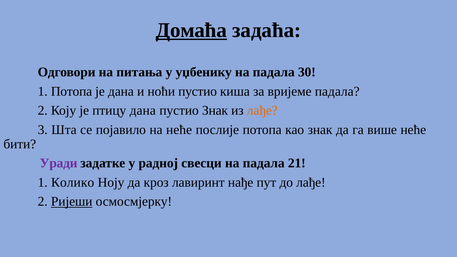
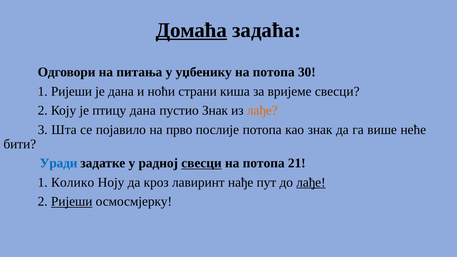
уџбенику на падала: падала -> потопа
1 Потопа: Потопа -> Ријеши
ноћи пустио: пустио -> страни
вријеме падала: падала -> свесци
на неће: неће -> прво
Уради colour: purple -> blue
свесци at (201, 163) underline: none -> present
падала at (264, 163): падала -> потопа
лађе at (311, 182) underline: none -> present
